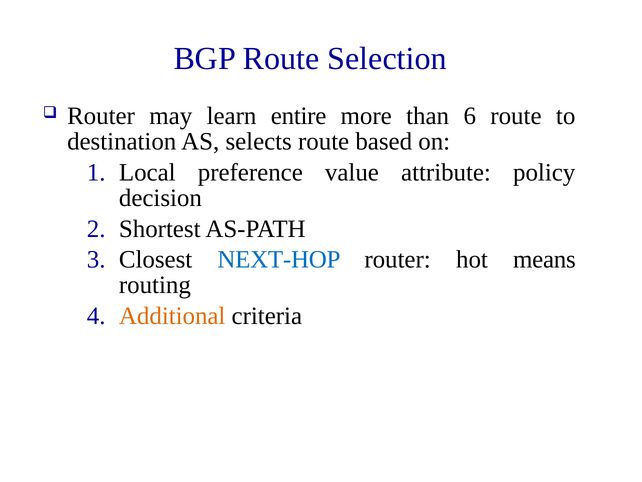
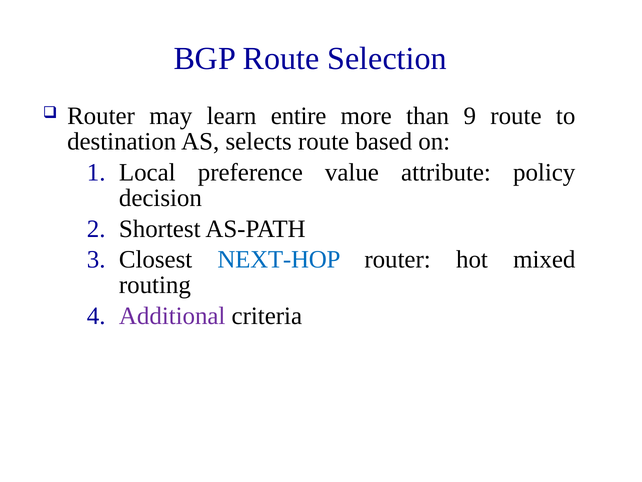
6: 6 -> 9
means: means -> mixed
Additional colour: orange -> purple
